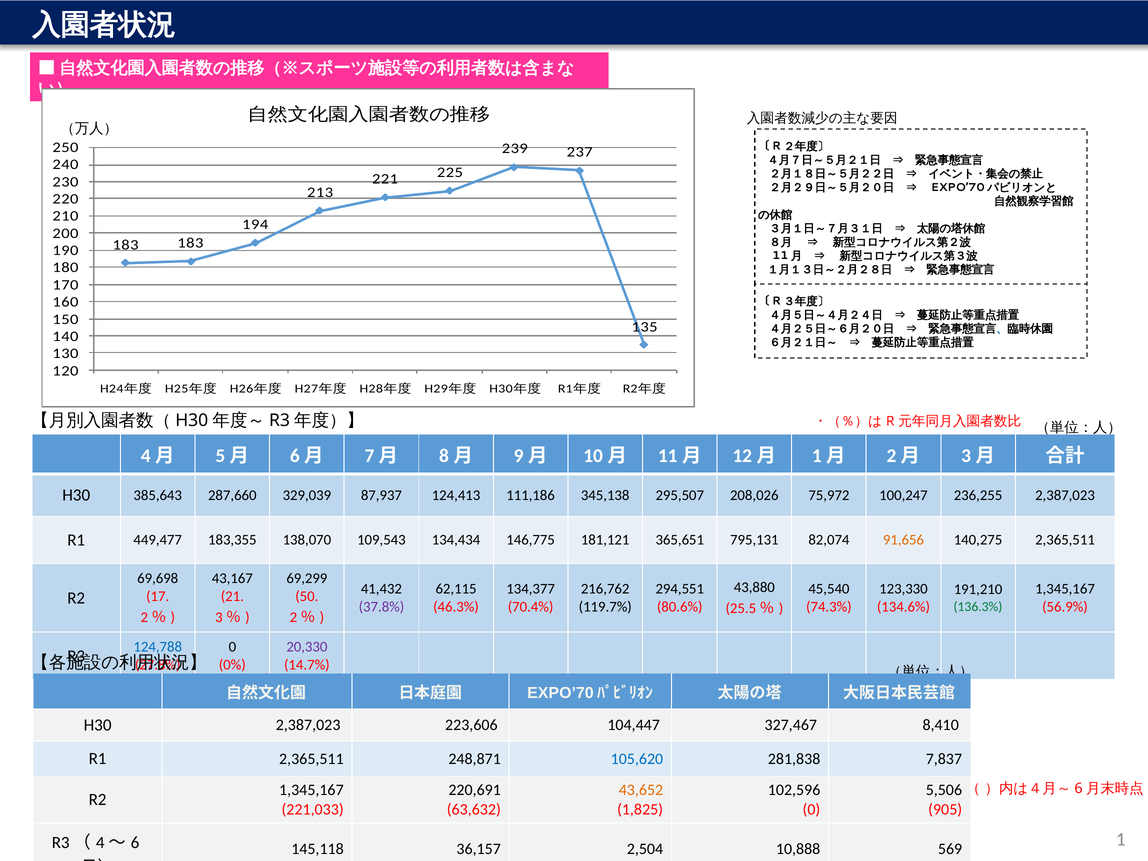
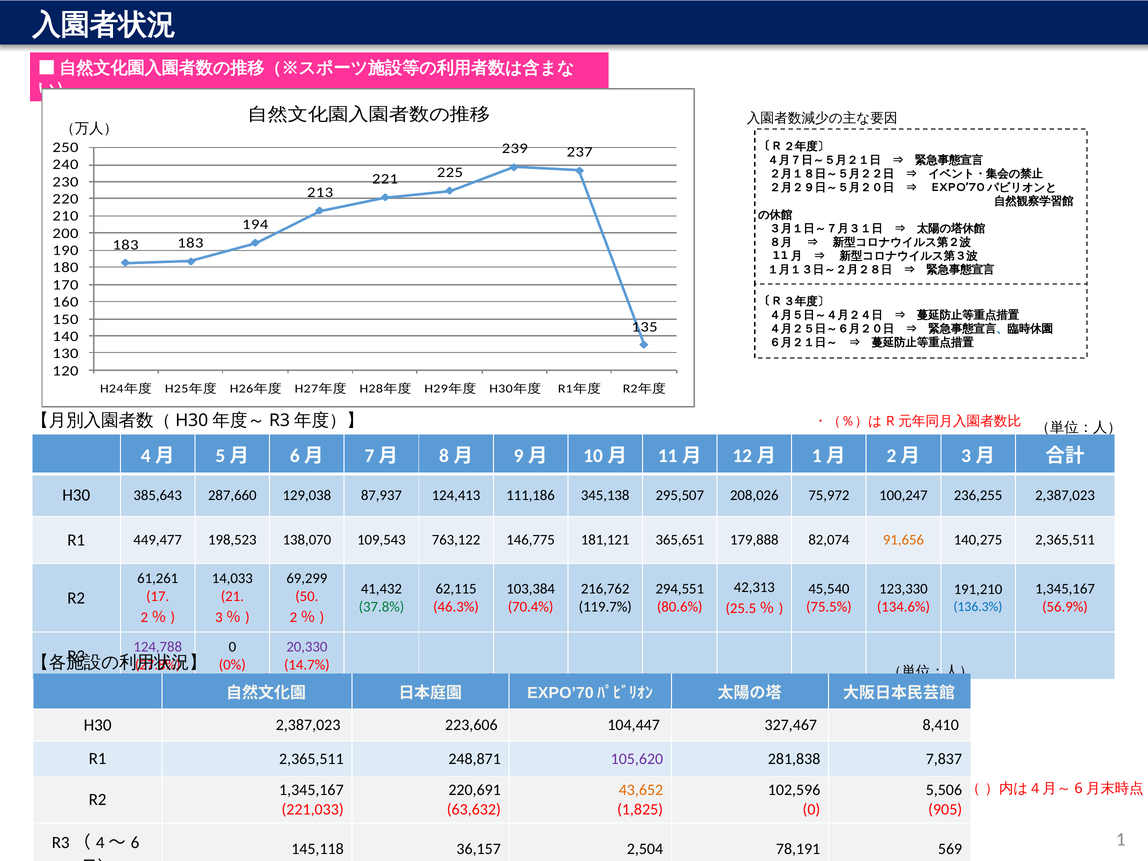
329,039: 329,039 -> 129,038
183,355: 183,355 -> 198,523
134,434: 134,434 -> 763,122
795,131: 795,131 -> 179,888
69,698: 69,698 -> 61,261
43,167: 43,167 -> 14,033
43,880: 43,880 -> 42,313
134,377: 134,377 -> 103,384
37.8% colour: purple -> green
74.3%: 74.3% -> 75.5%
136.3% colour: green -> blue
124,788 colour: blue -> purple
105,620 colour: blue -> purple
10,888: 10,888 -> 78,191
